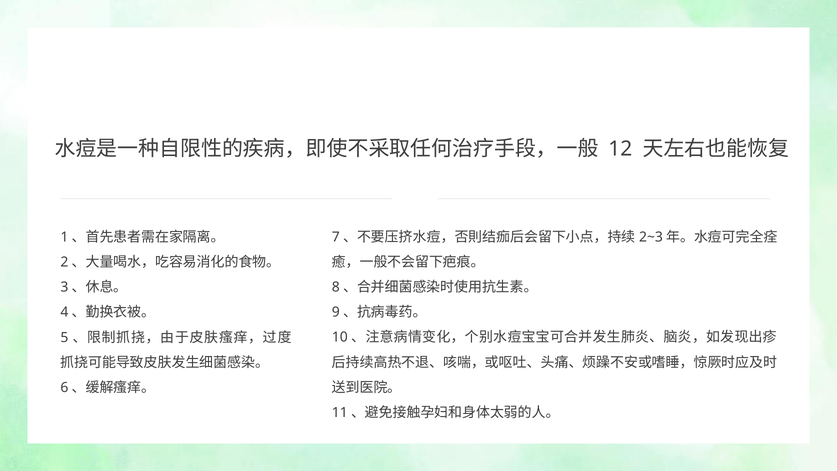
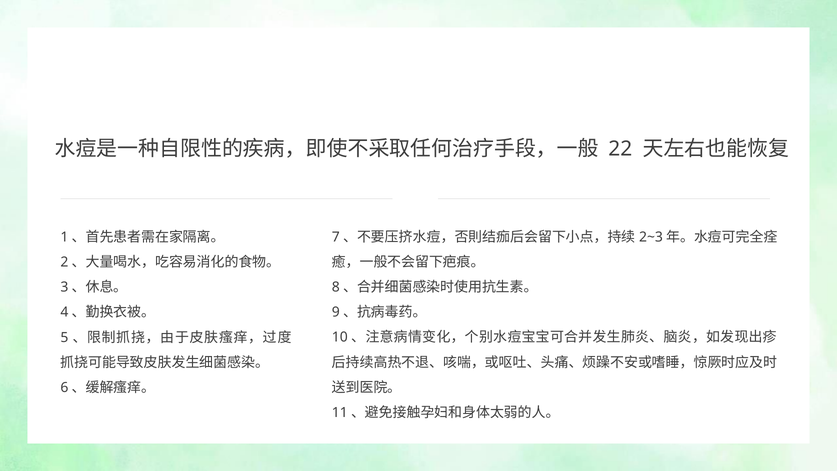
12: 12 -> 22
